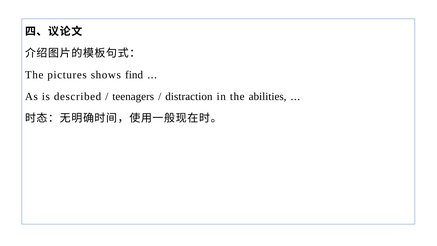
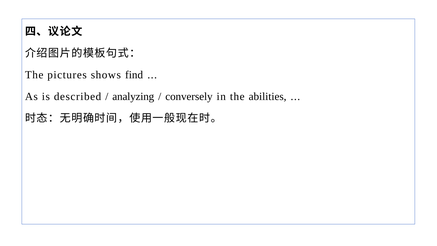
teenagers: teenagers -> analyzing
distraction: distraction -> conversely
